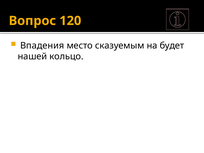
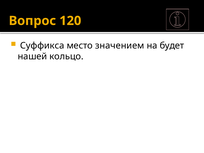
Впадения: Впадения -> Суффикса
сказуемым: сказуемым -> значением
